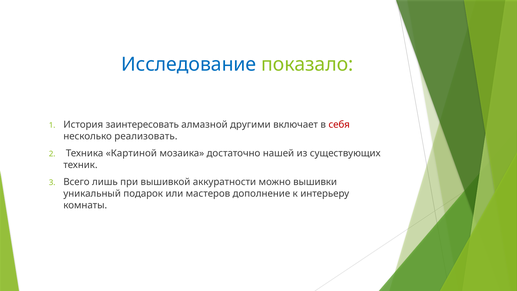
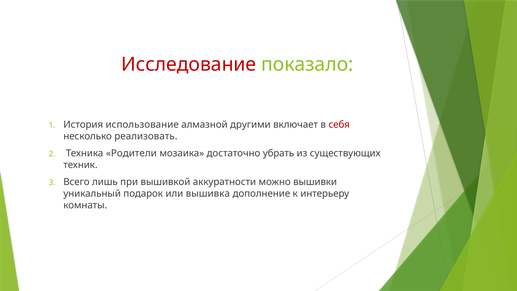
Исследование colour: blue -> red
заинтересовать: заинтересовать -> использование
Картиной: Картиной -> Родители
нашей: нашей -> убрать
мастеров: мастеров -> вышивка
